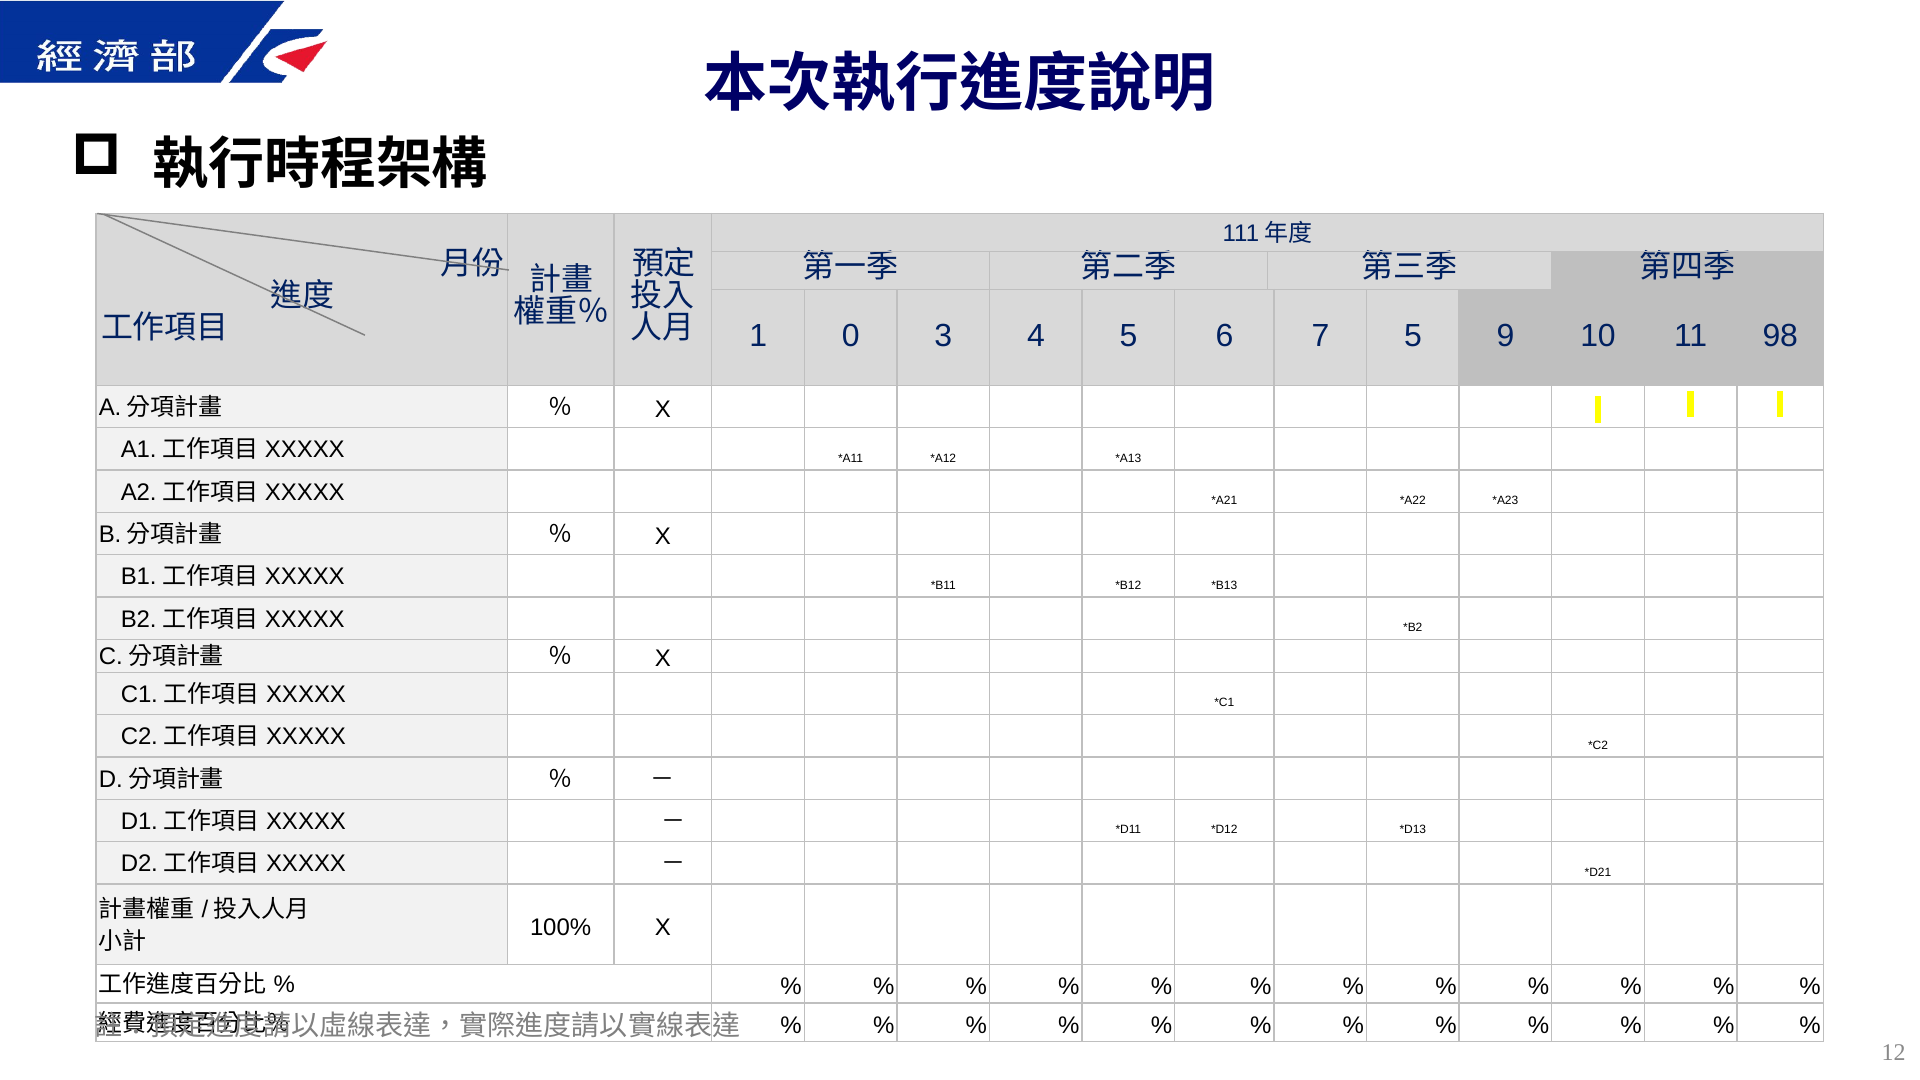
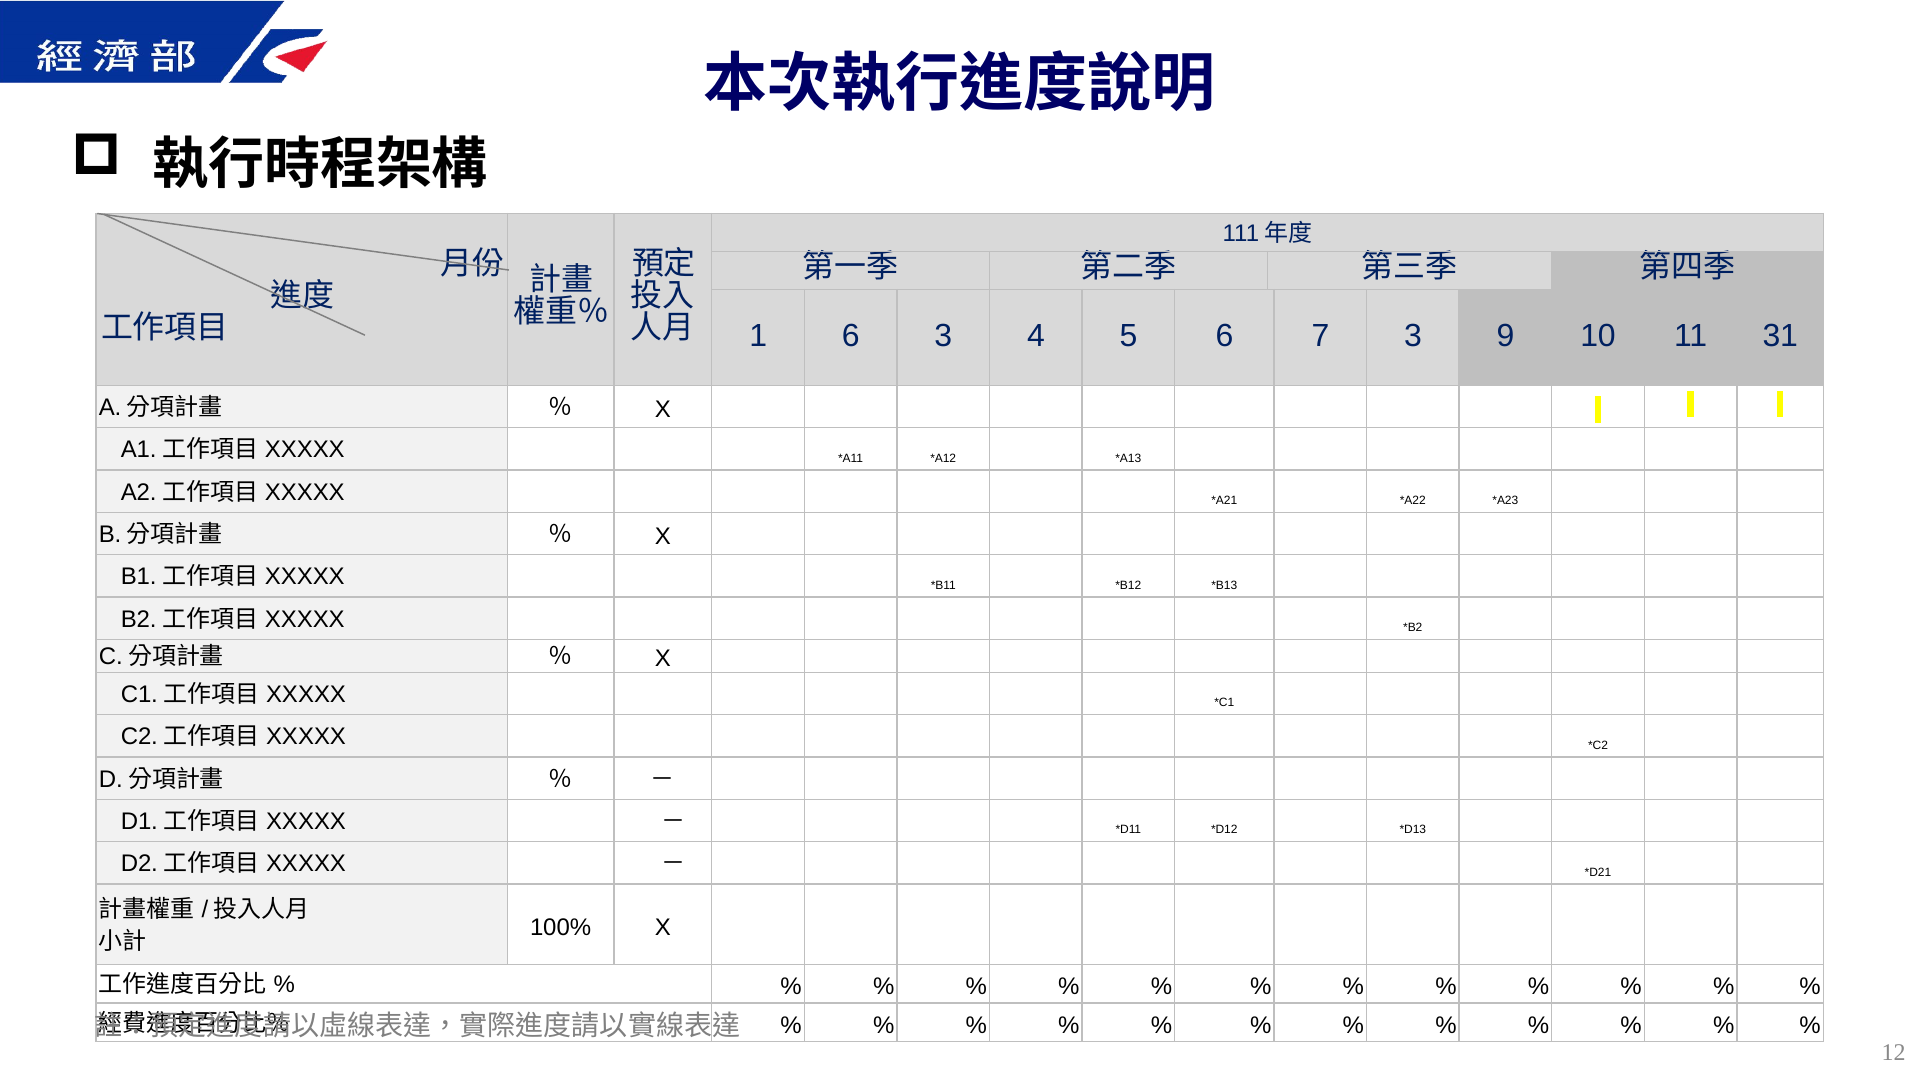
1 0: 0 -> 6
7 5: 5 -> 3
98: 98 -> 31
